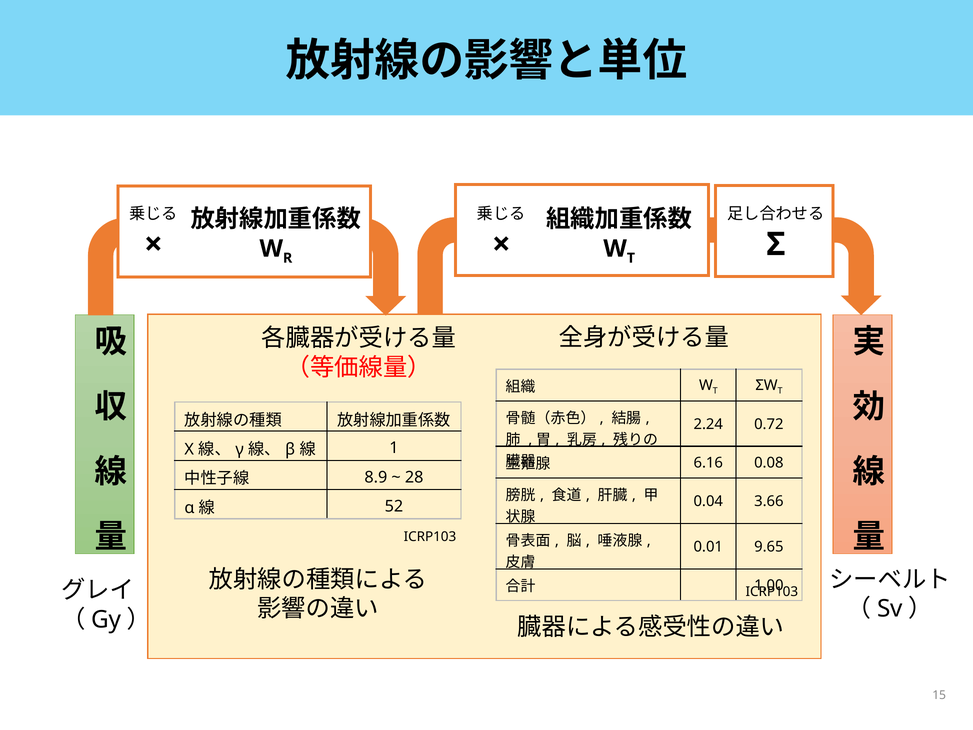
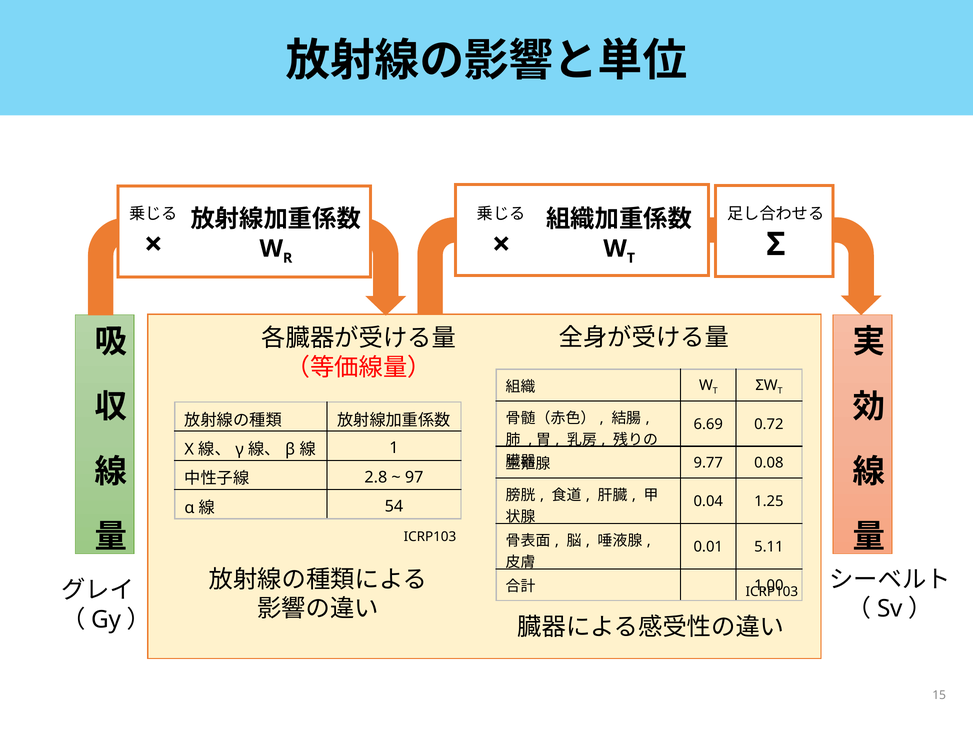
2.24: 2.24 -> 6.69
6.16: 6.16 -> 9.77
8.9: 8.9 -> 2.8
28: 28 -> 97
3.66: 3.66 -> 1.25
52: 52 -> 54
9.65: 9.65 -> 5.11
